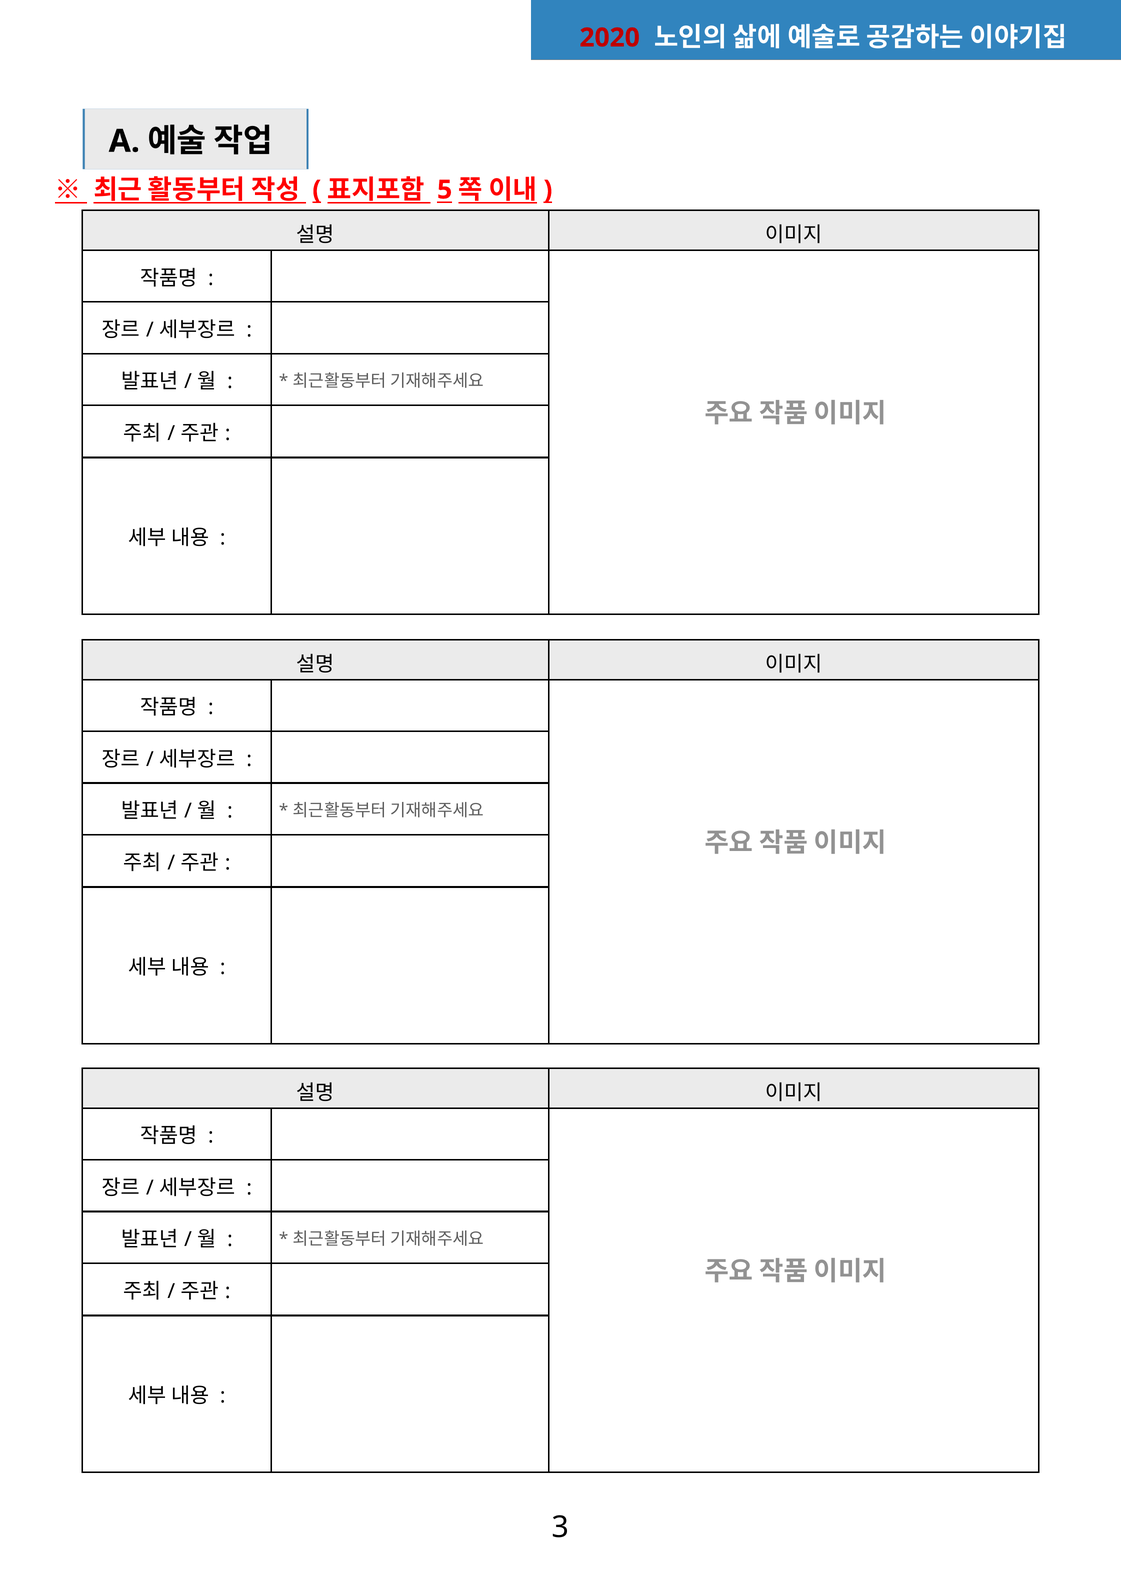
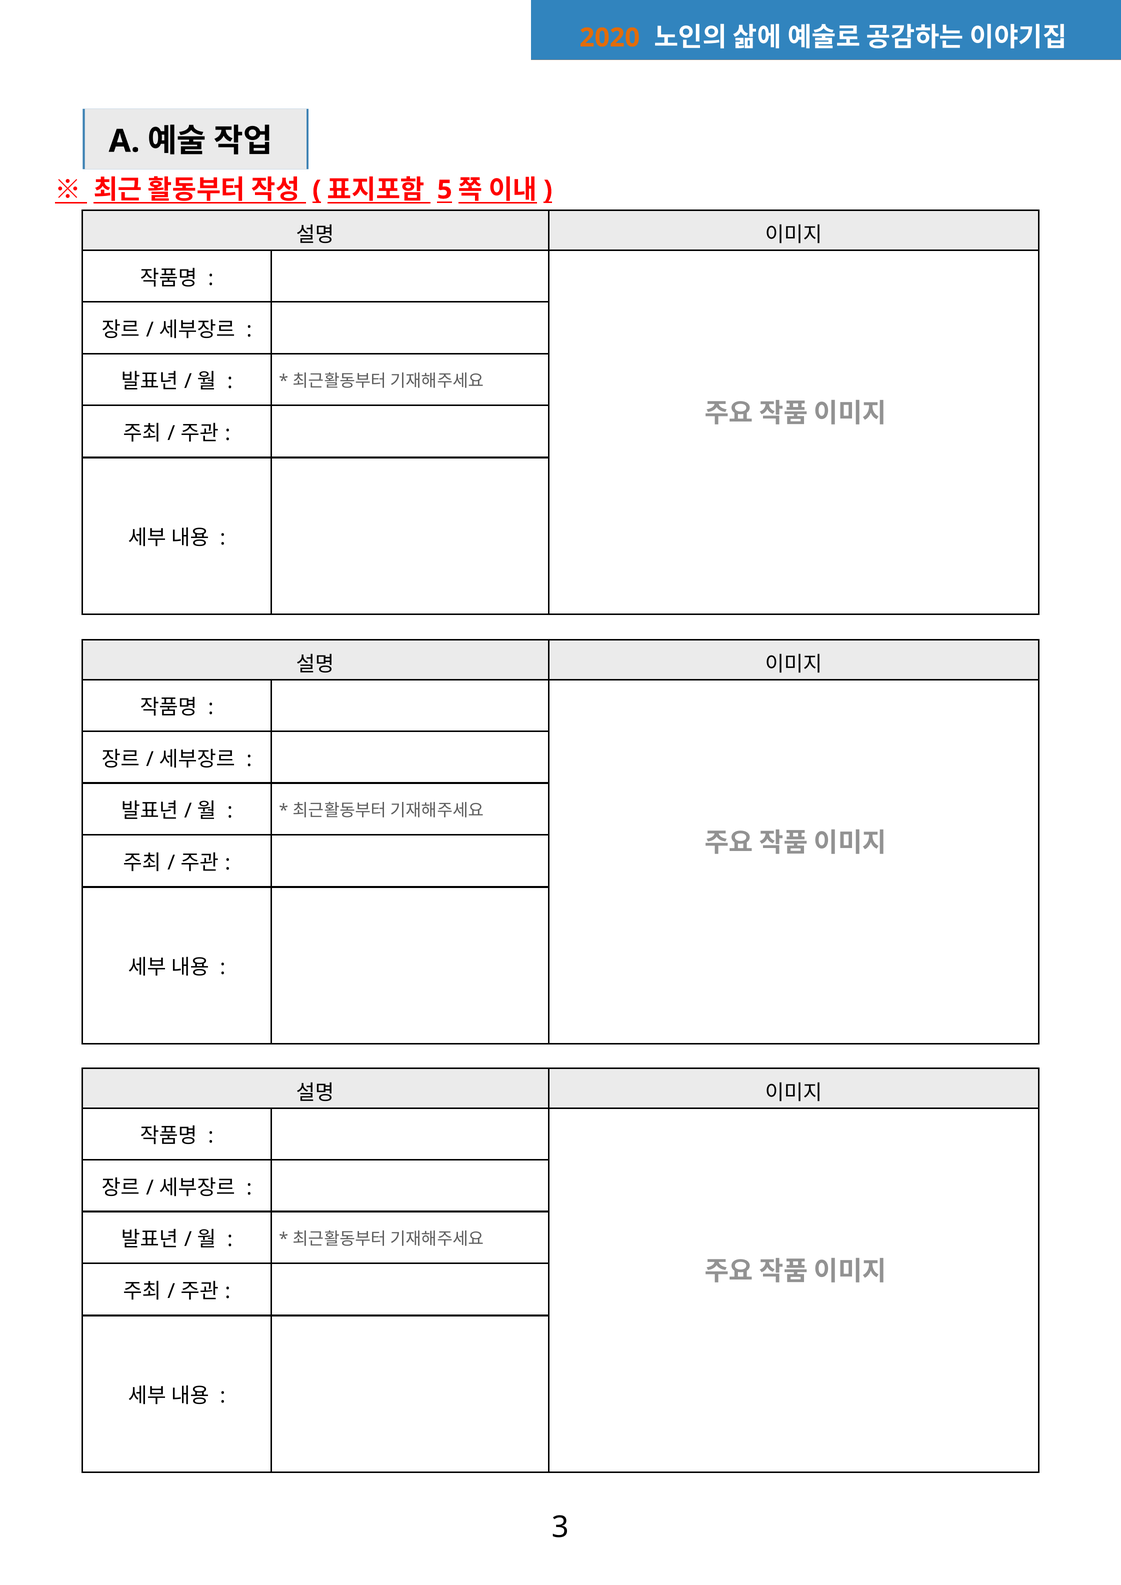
2020 colour: red -> orange
